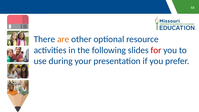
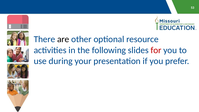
are colour: orange -> black
